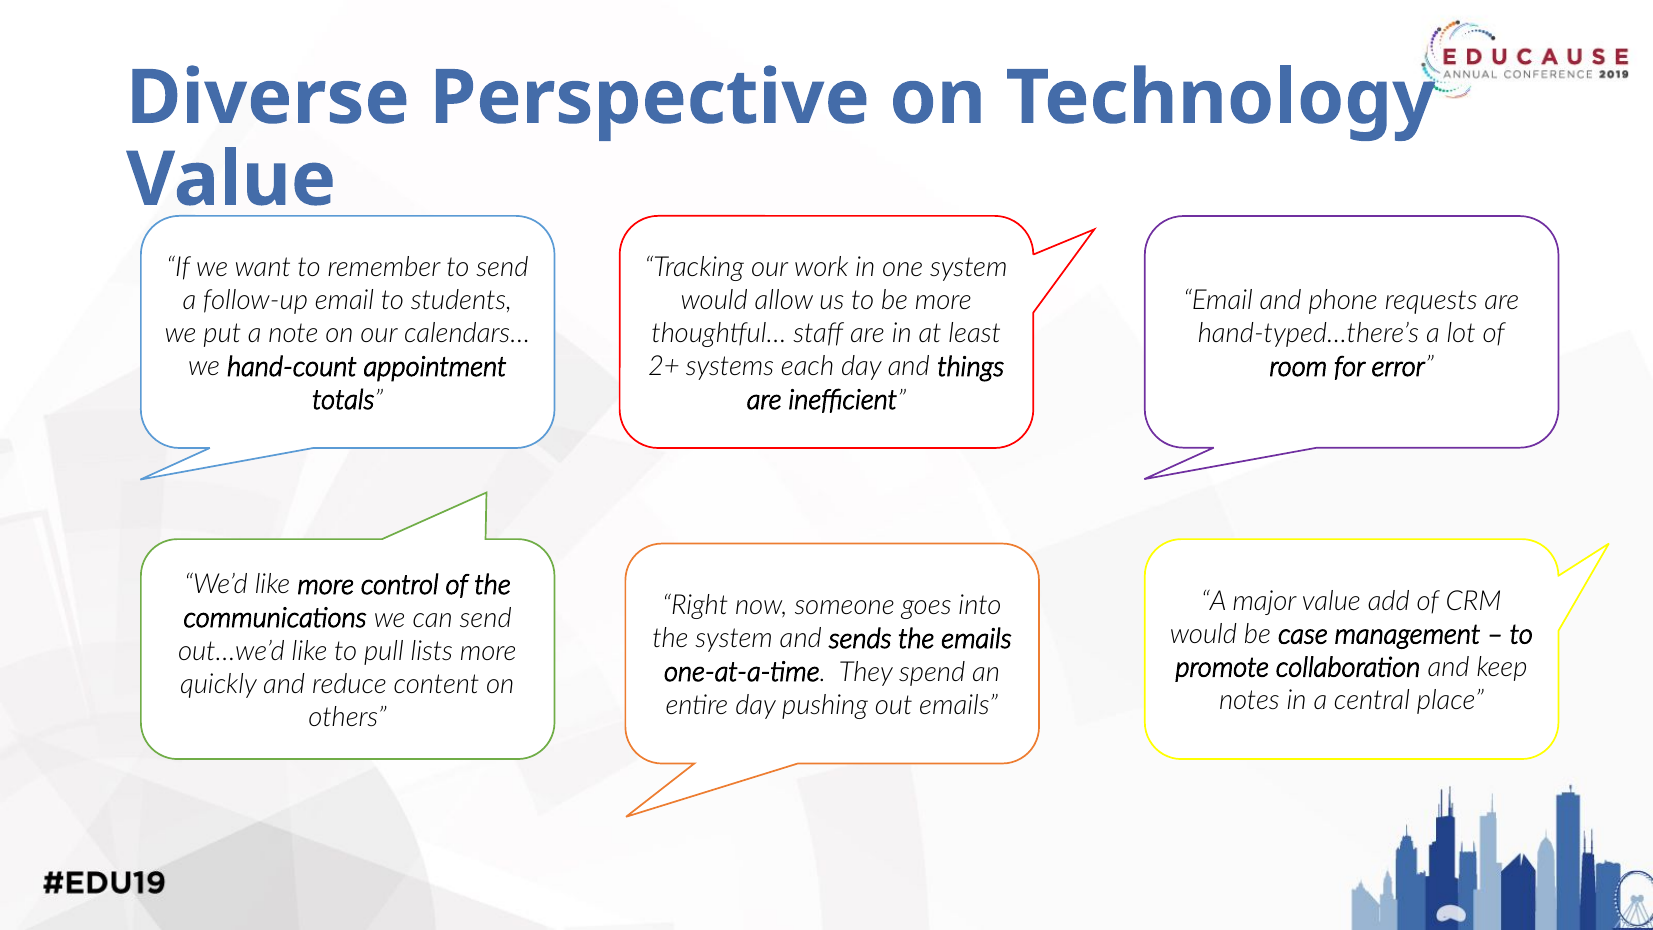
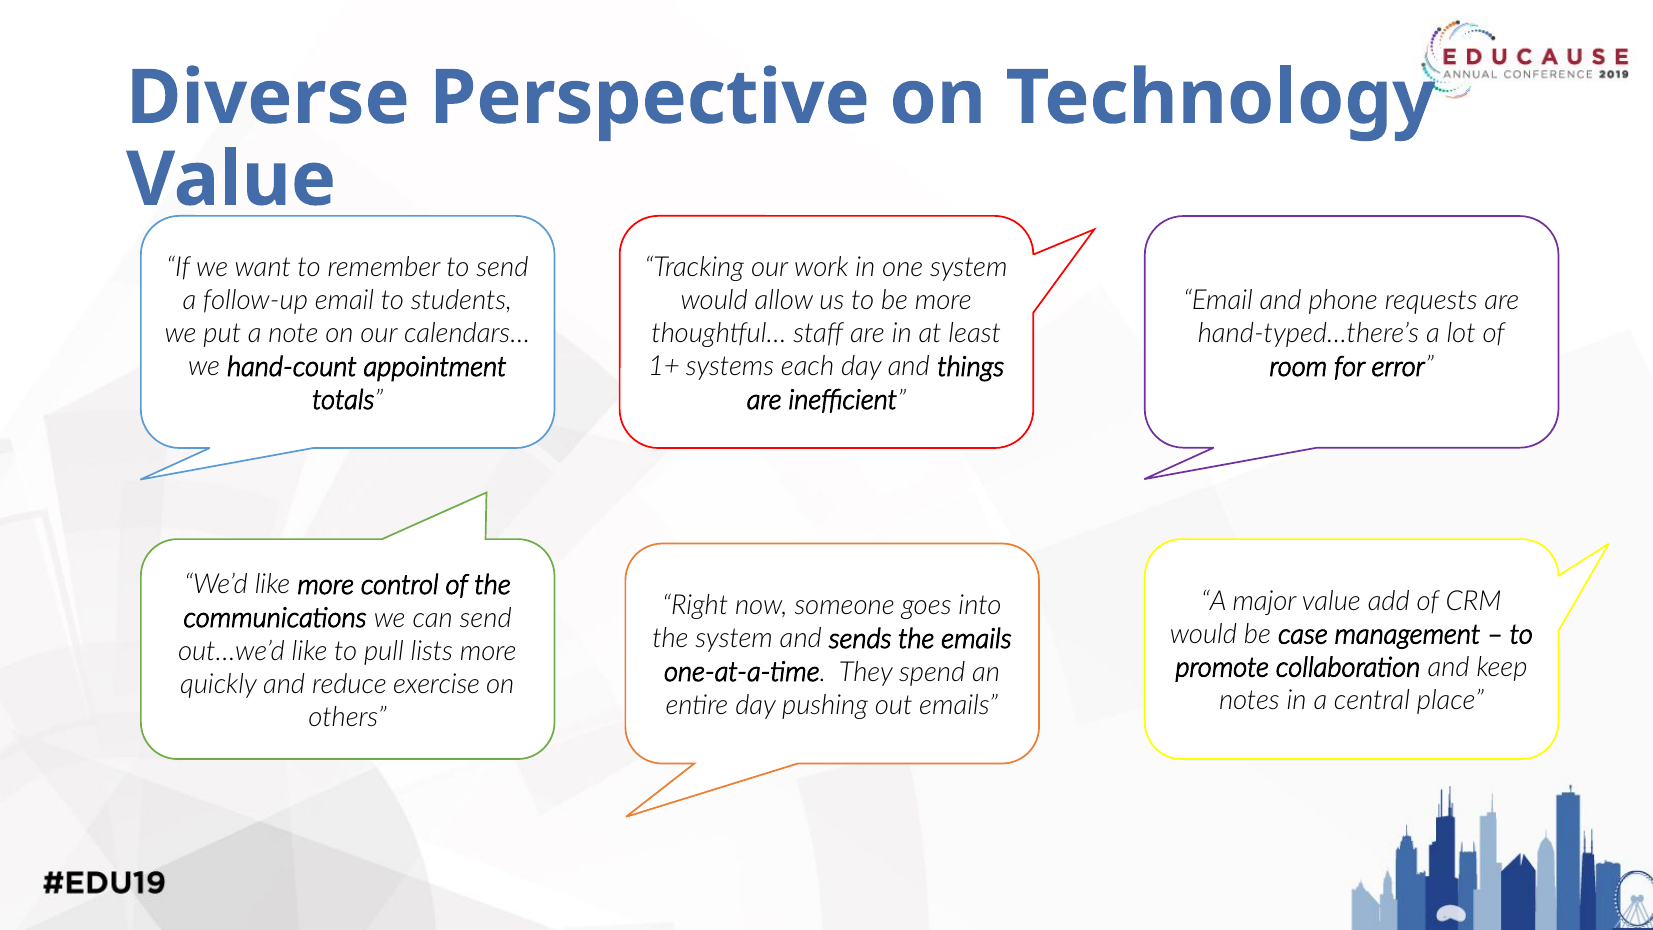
2+: 2+ -> 1+
content: content -> exercise
